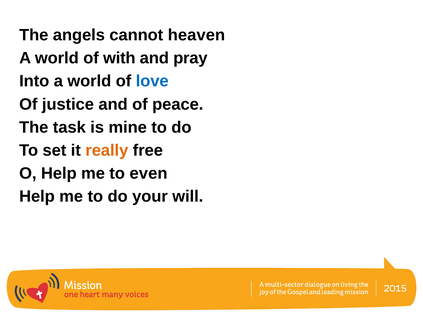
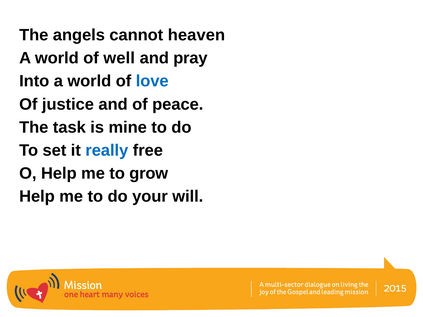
with: with -> well
really colour: orange -> blue
even: even -> grow
